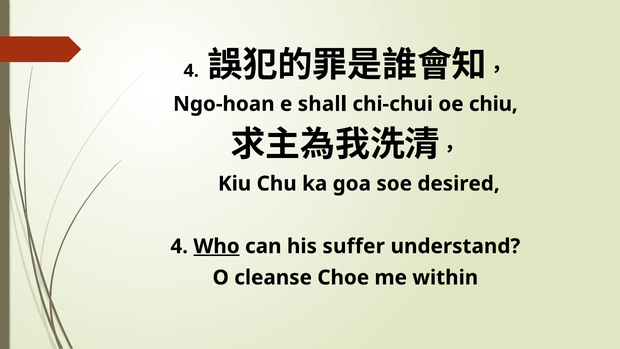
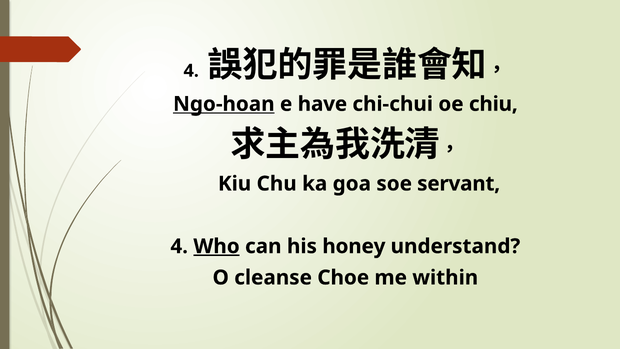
Ngo-hoan underline: none -> present
shall: shall -> have
desired: desired -> servant
suffer: suffer -> honey
